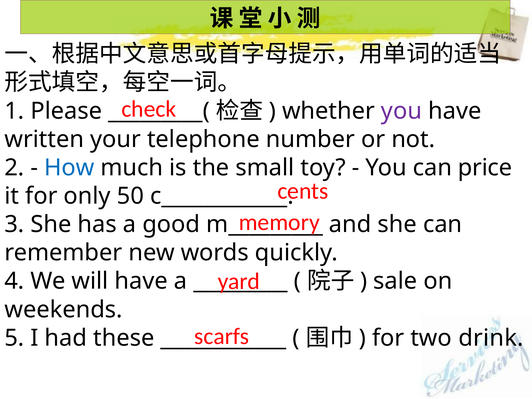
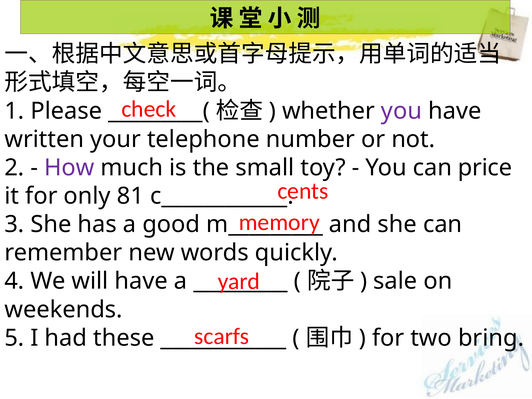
How colour: blue -> purple
50: 50 -> 81
drink: drink -> bring
